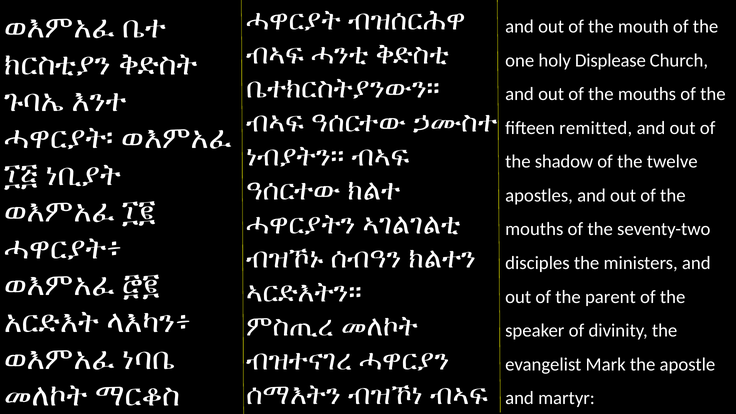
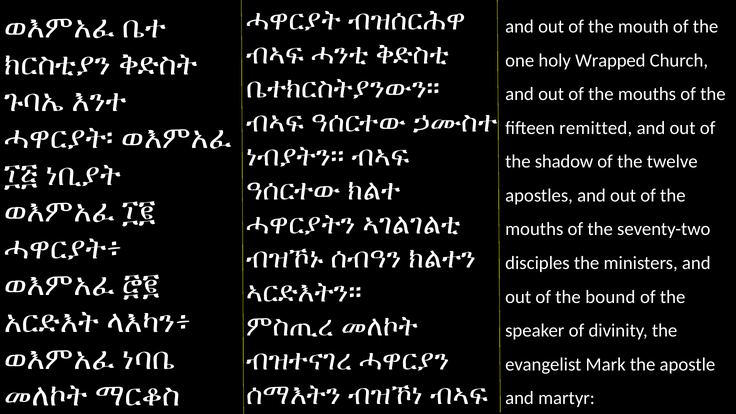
Displease: Displease -> Wrapped
parent: parent -> bound
